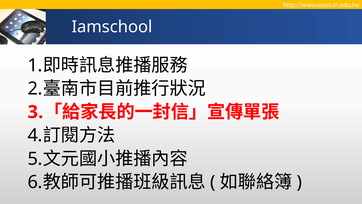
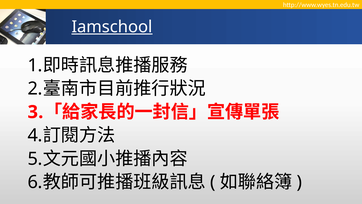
Iamschool underline: none -> present
